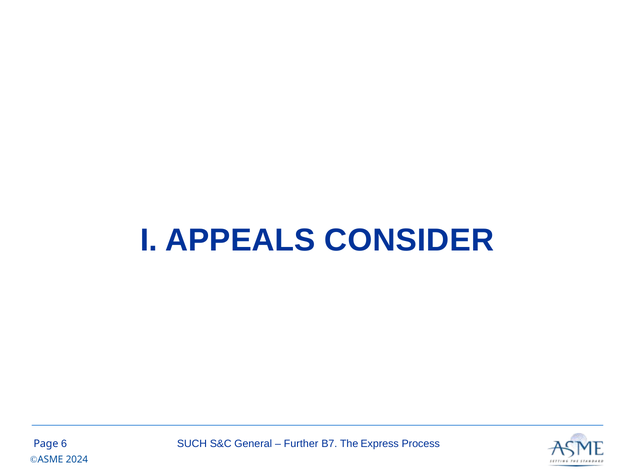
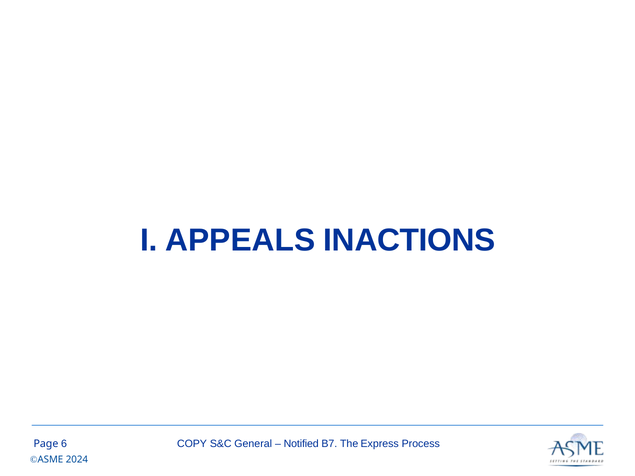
CONSIDER: CONSIDER -> INACTIONS
SUCH: SUCH -> COPY
Further: Further -> Notified
